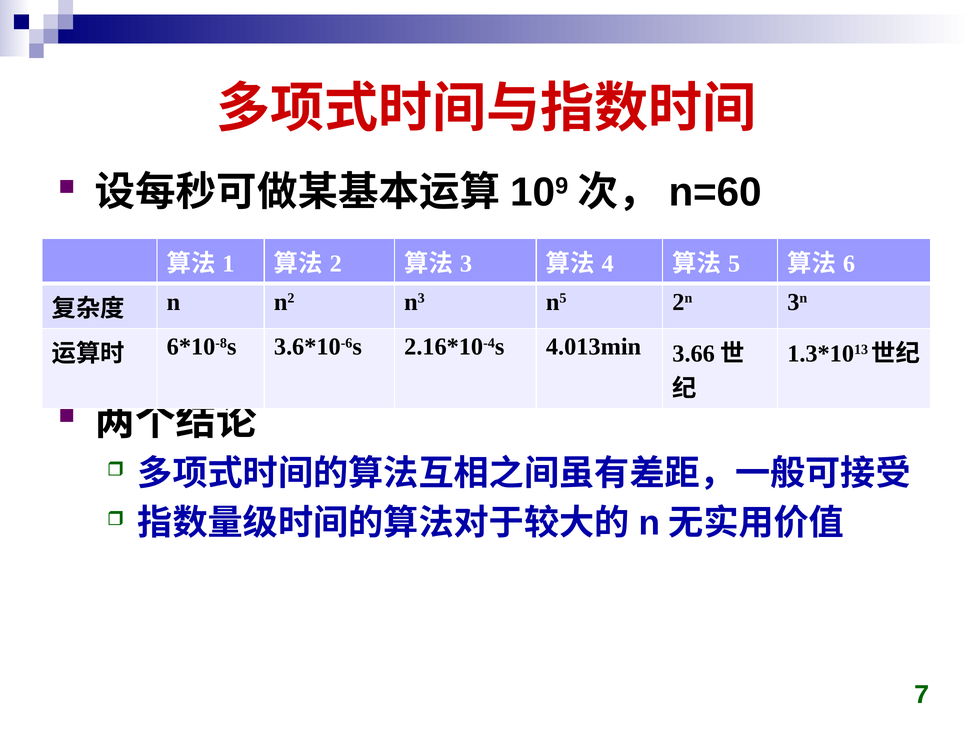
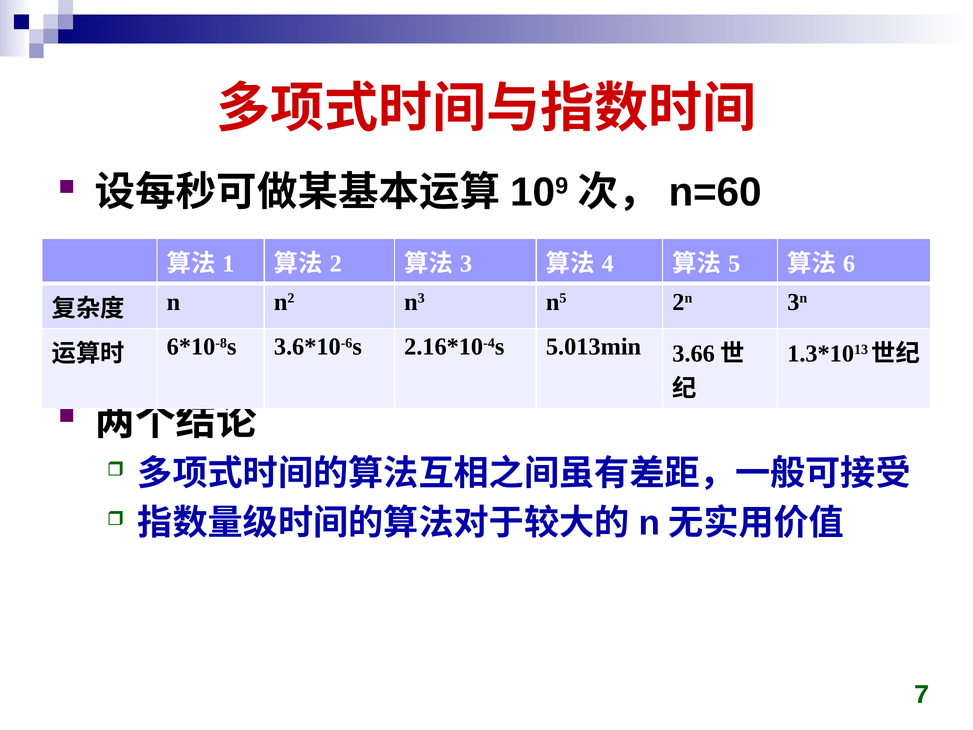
4.013min: 4.013min -> 5.013min
